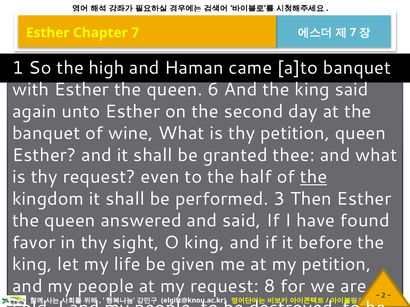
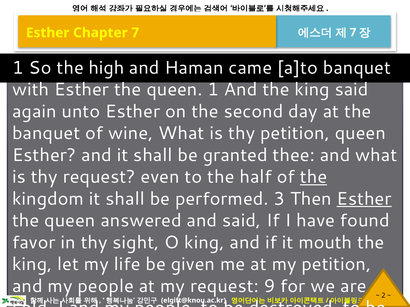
queen 6: 6 -> 1
Esther at (364, 199) underline: none -> present
before: before -> mouth
8: 8 -> 9
